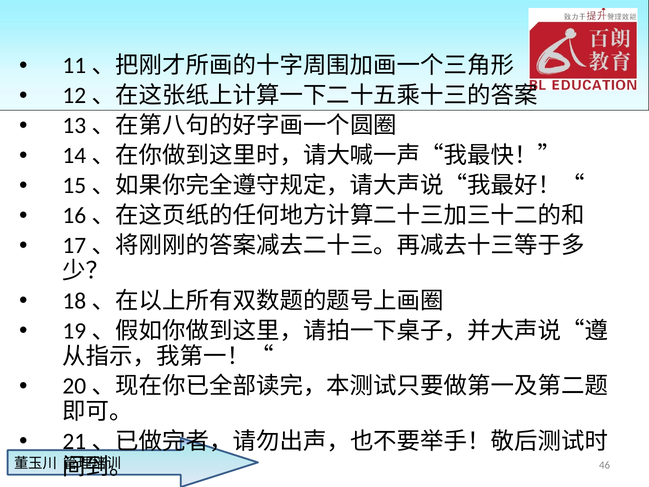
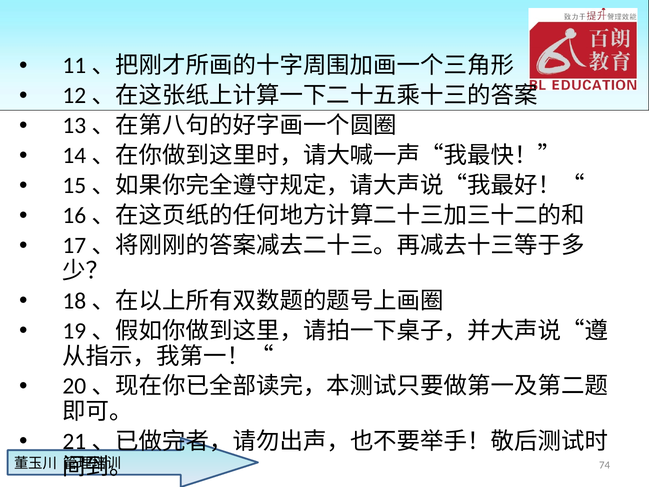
46: 46 -> 74
